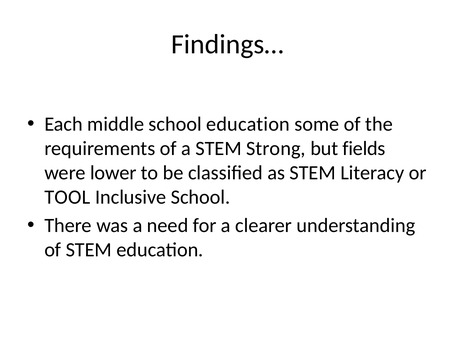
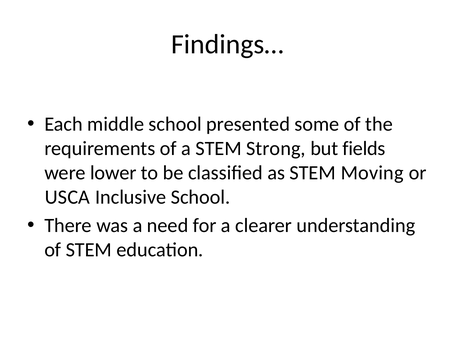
school education: education -> presented
Literacy: Literacy -> Moving
TOOL: TOOL -> USCA
